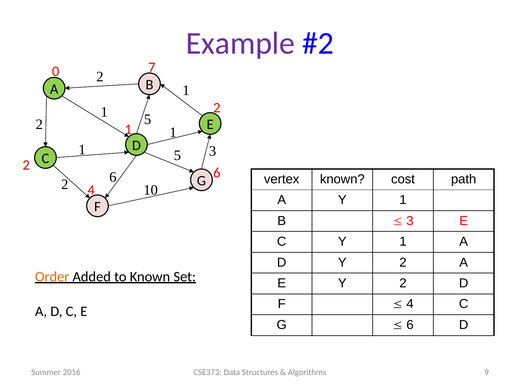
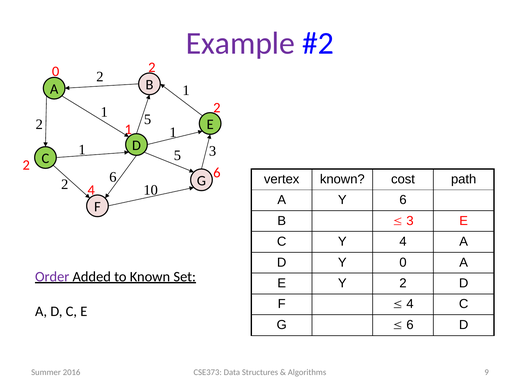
0 7: 7 -> 2
A Y 1: 1 -> 6
C Y 1: 1 -> 4
D Y 2: 2 -> 0
Order colour: orange -> purple
